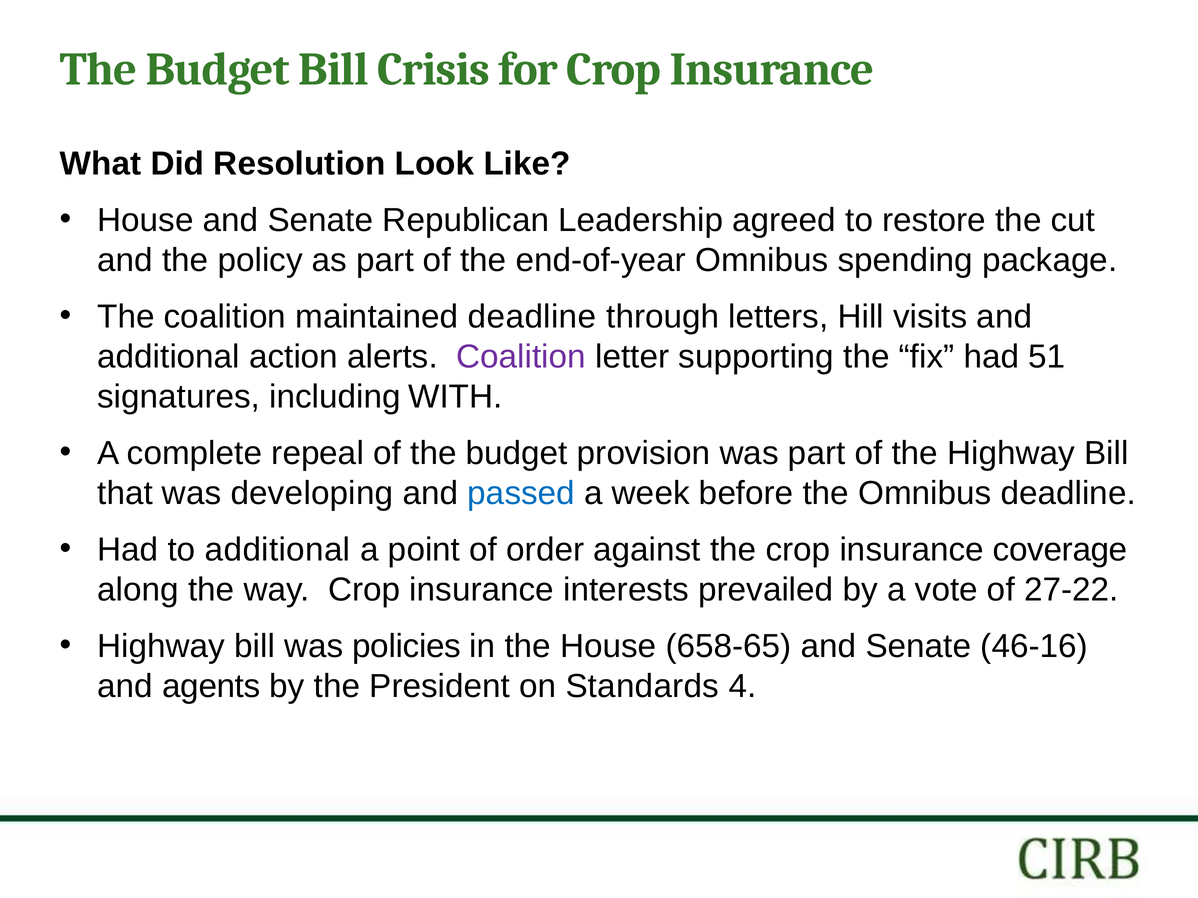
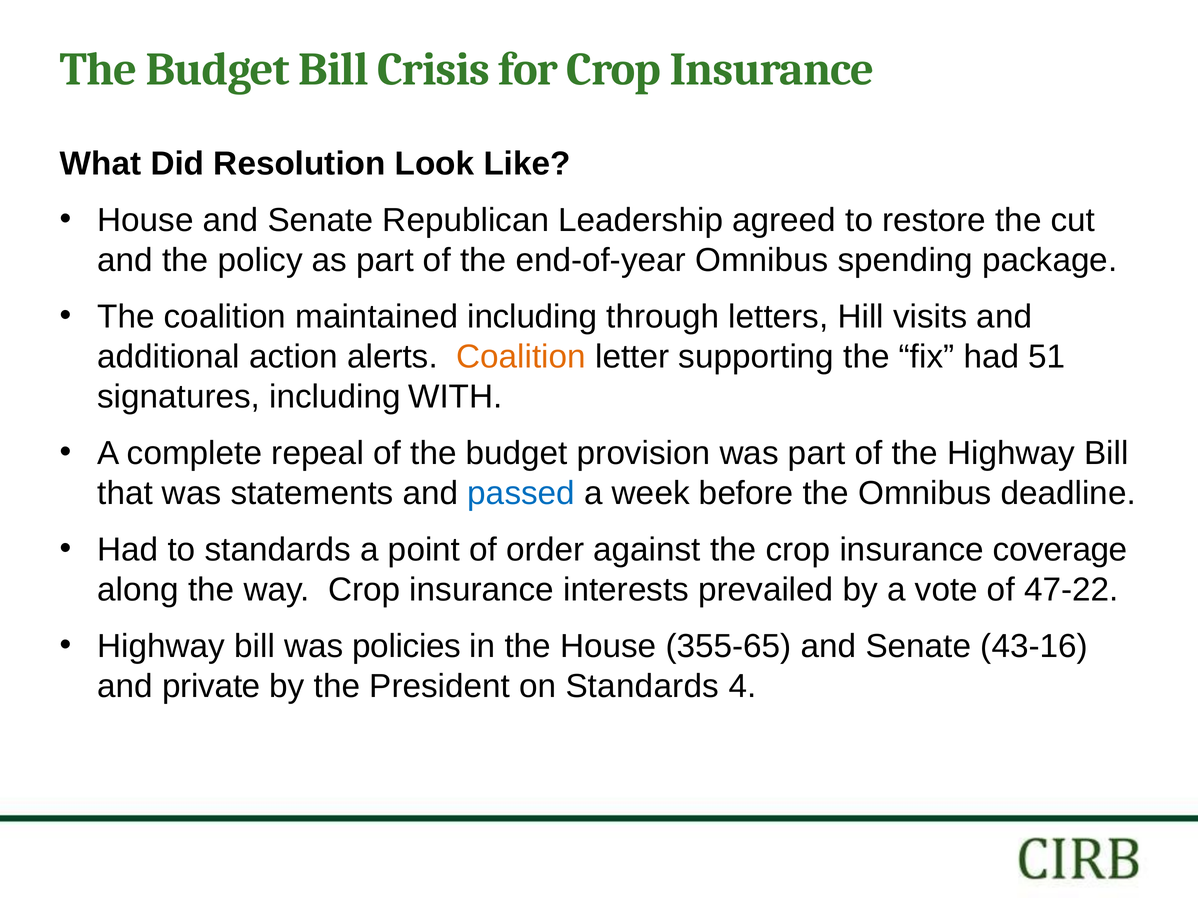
maintained deadline: deadline -> including
Coalition at (521, 357) colour: purple -> orange
developing: developing -> statements
to additional: additional -> standards
27-22: 27-22 -> 47-22
658-65: 658-65 -> 355-65
46-16: 46-16 -> 43-16
agents: agents -> private
